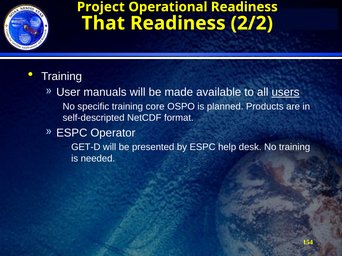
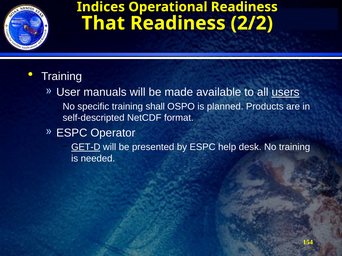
Project: Project -> Indices
core: core -> shall
GET-D underline: none -> present
